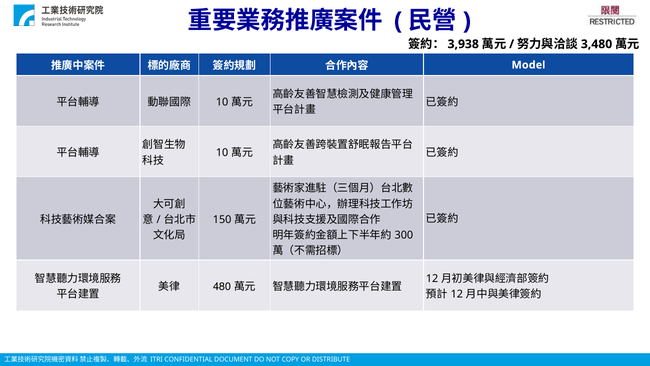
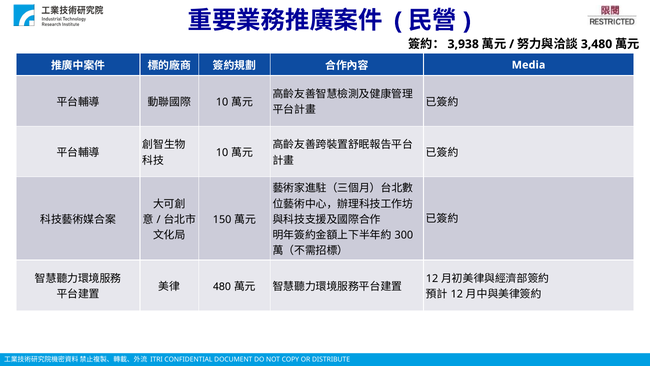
Model: Model -> Media
